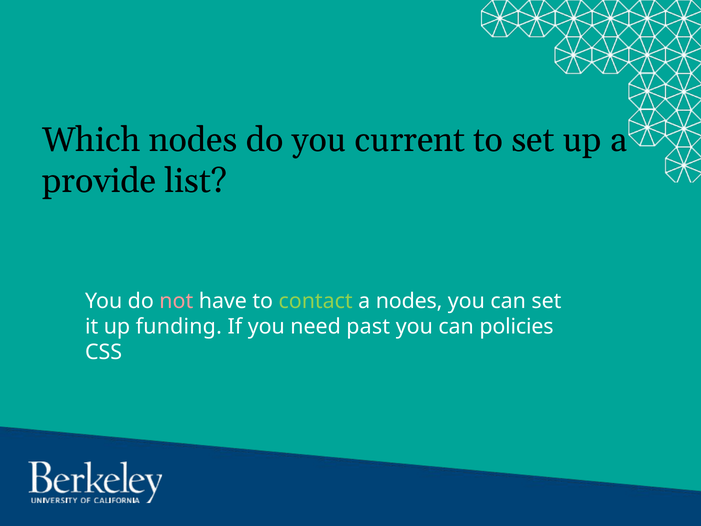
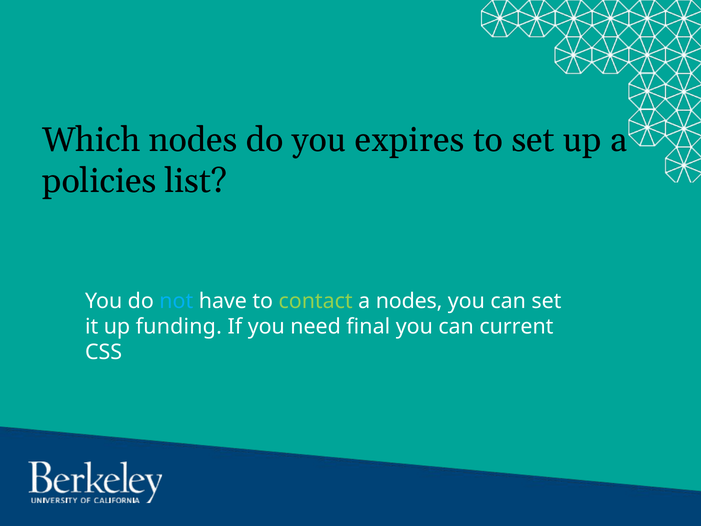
current: current -> expires
provide: provide -> policies
not colour: pink -> light blue
past: past -> final
policies: policies -> current
